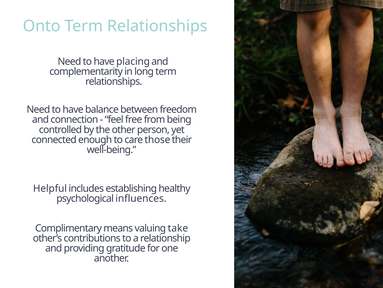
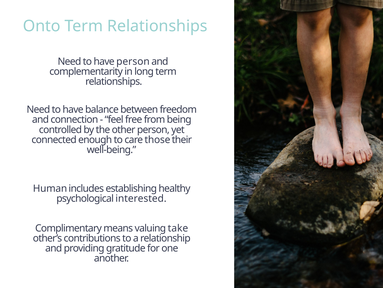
have placing: placing -> person
Helpful: Helpful -> Human
influences: influences -> interested
